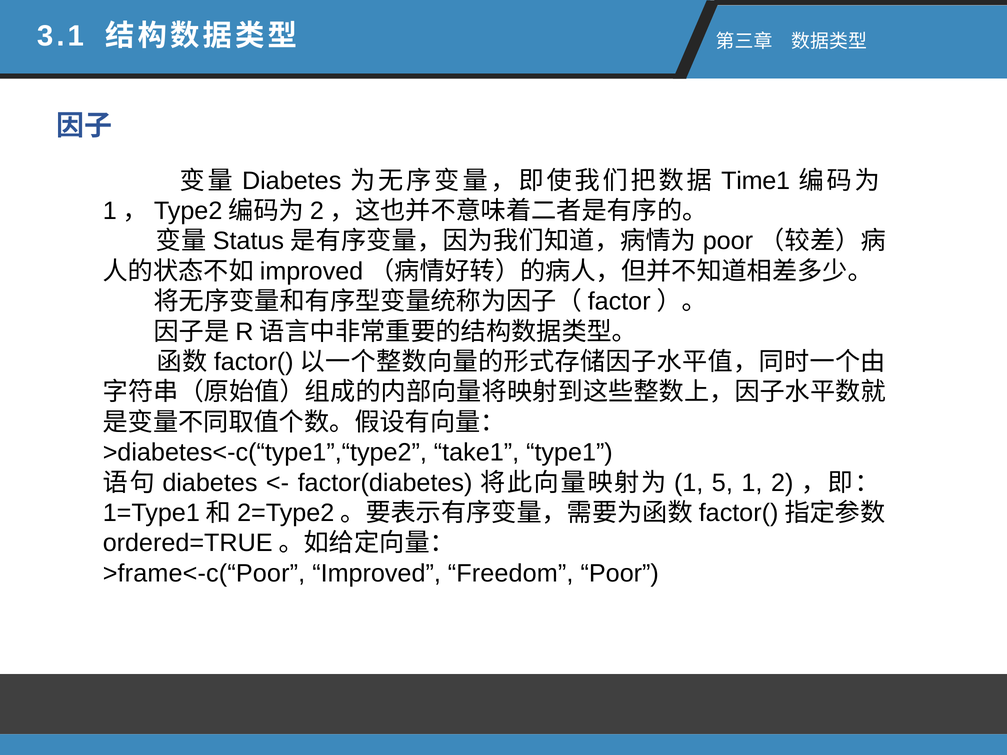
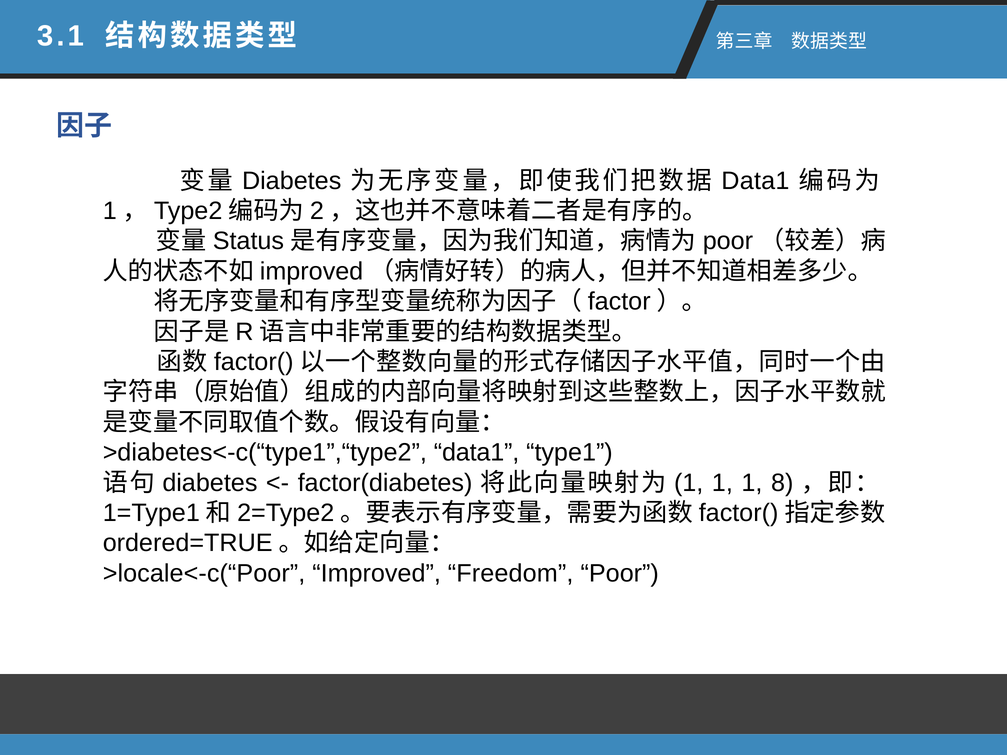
Time1 at (756, 181): Time1 -> Data1
>diabetes<-c(“type1”,“type2 take1: take1 -> data1
5 at (722, 483): 5 -> 1
2: 2 -> 8
>frame<-c(“Poor: >frame<-c(“Poor -> >locale<-c(“Poor
